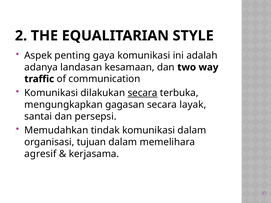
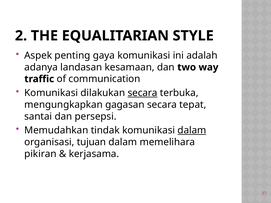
layak: layak -> tepat
dalam at (192, 131) underline: none -> present
agresif: agresif -> pikiran
